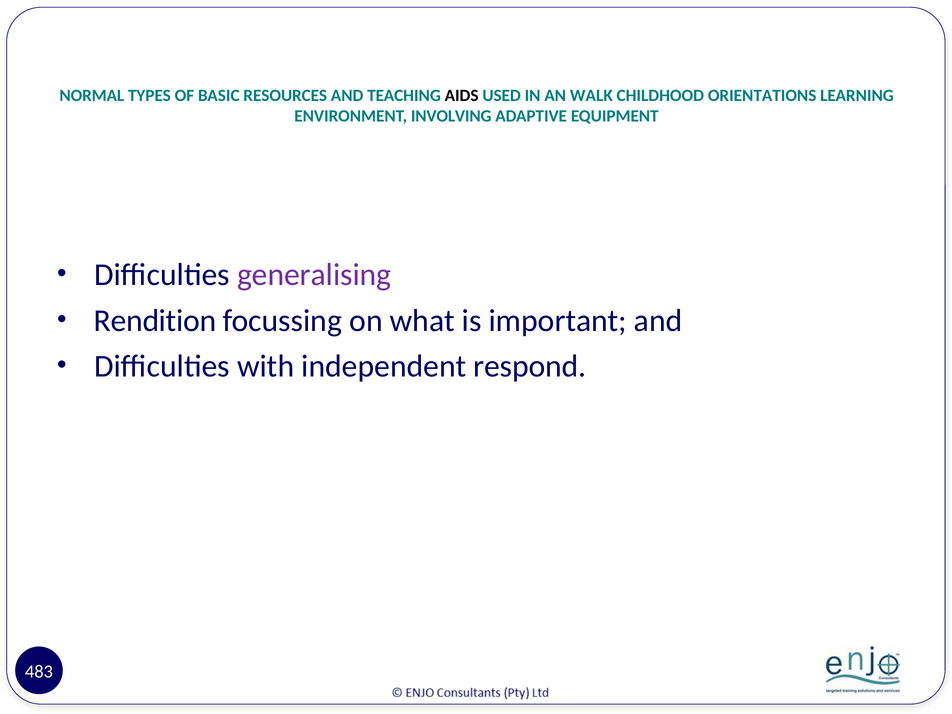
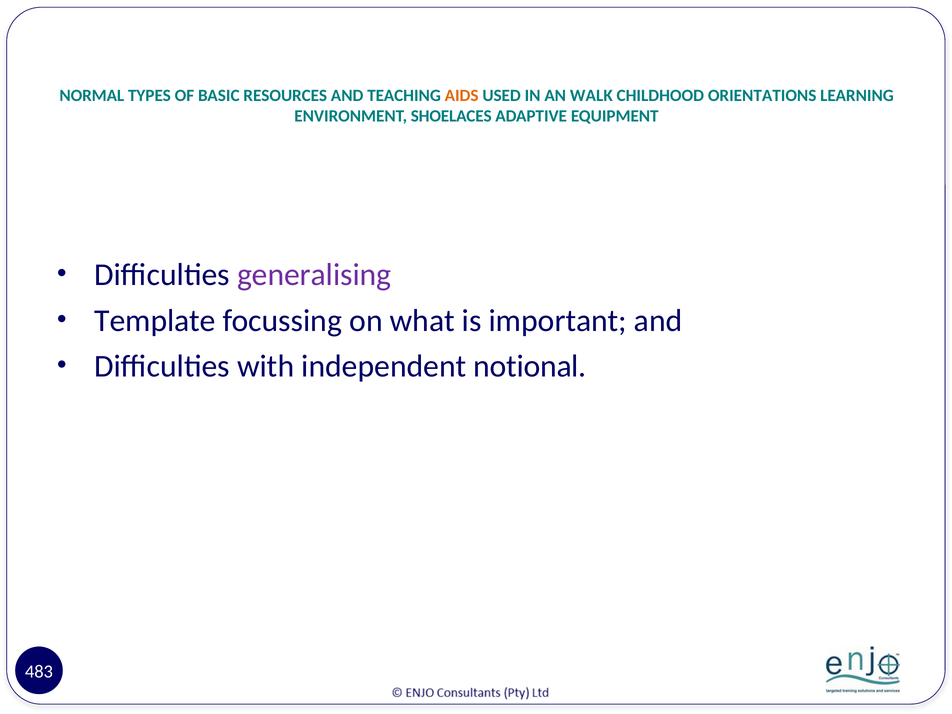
AIDS colour: black -> orange
INVOLVING: INVOLVING -> SHOELACES
Rendition: Rendition -> Template
respond: respond -> notional
